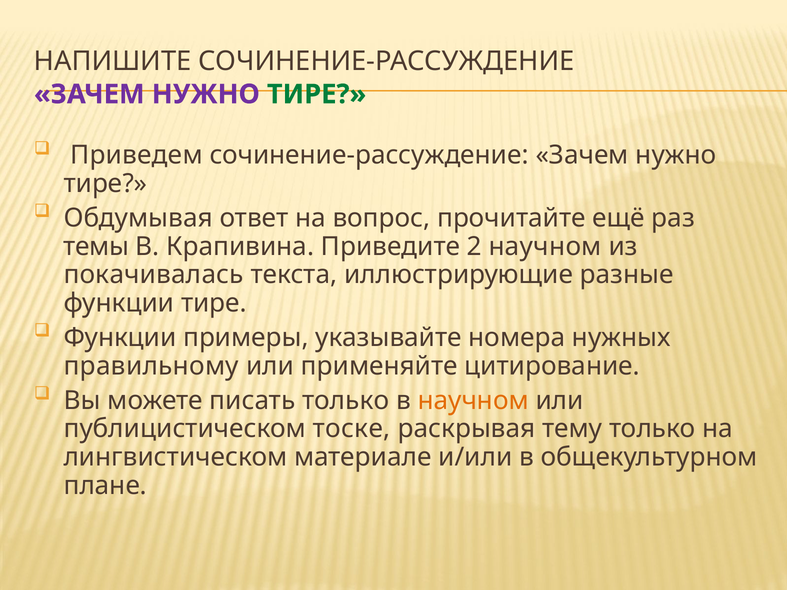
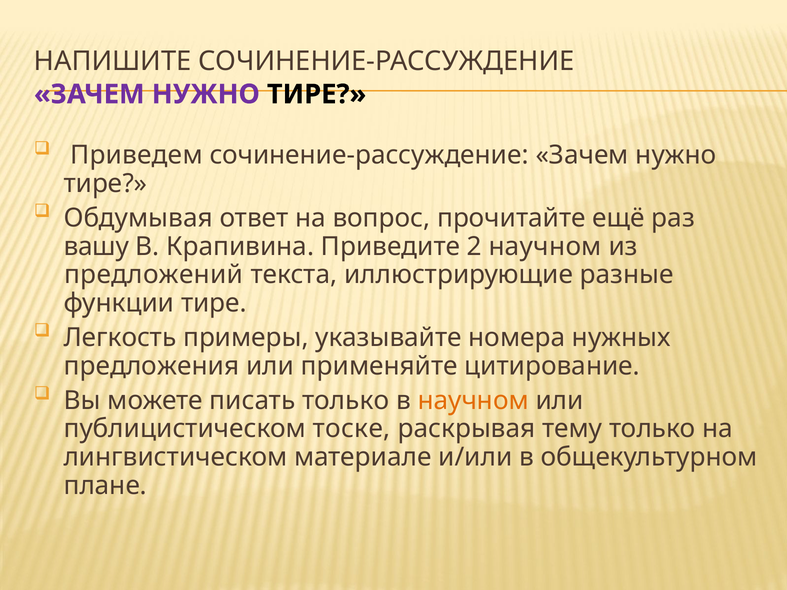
ТИРЕ at (317, 94) colour: green -> black
темы: темы -> вашу
покачивалась: покачивалась -> предложений
Функции at (120, 338): Функции -> Легкость
правильному: правильному -> предложения
